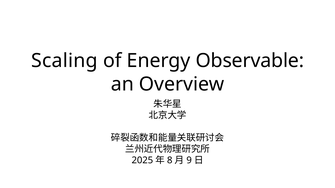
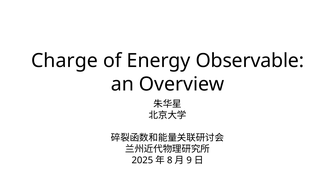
Scaling: Scaling -> Charge
